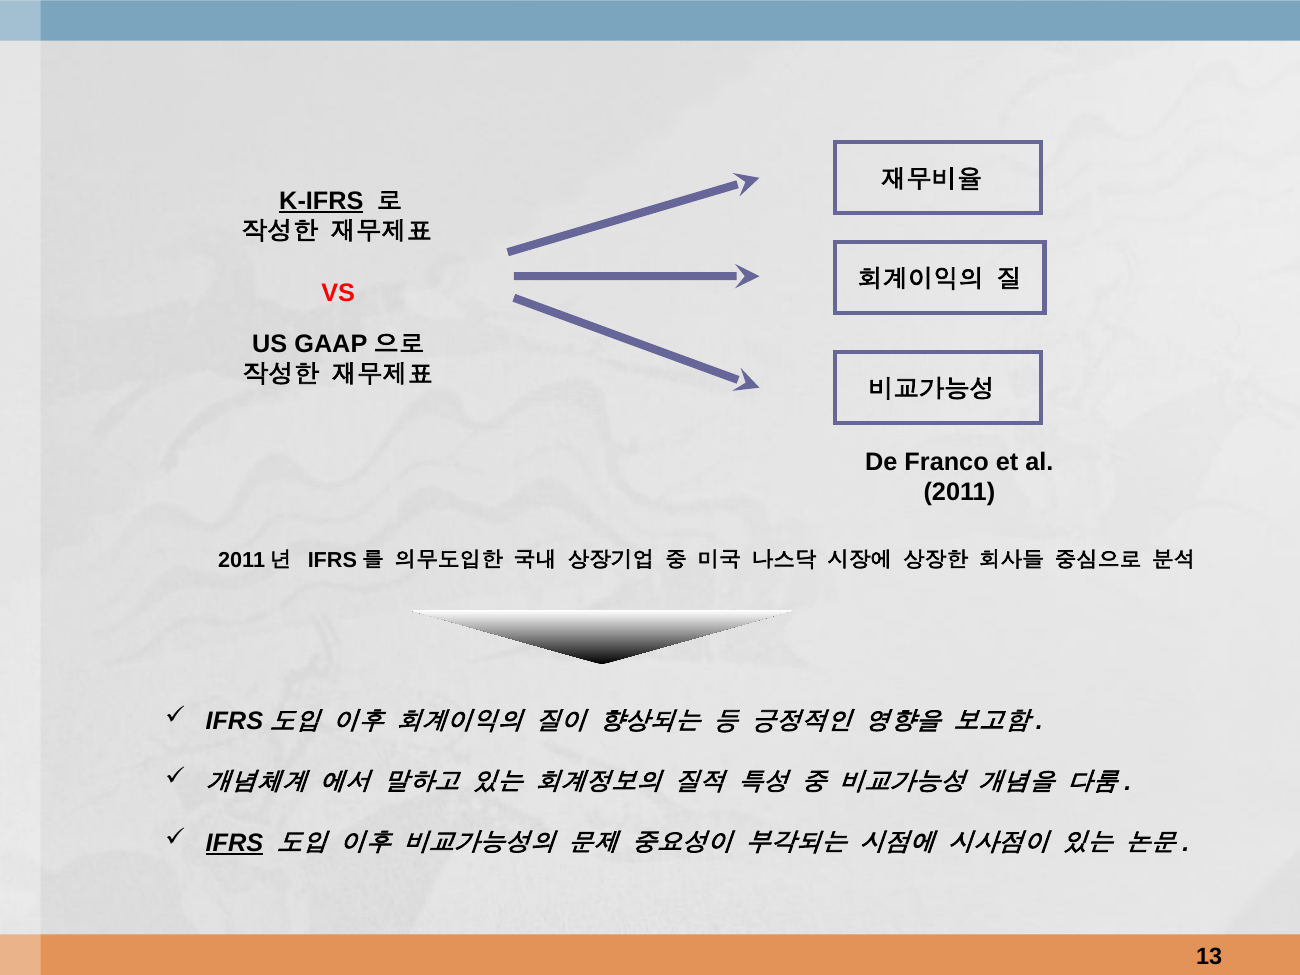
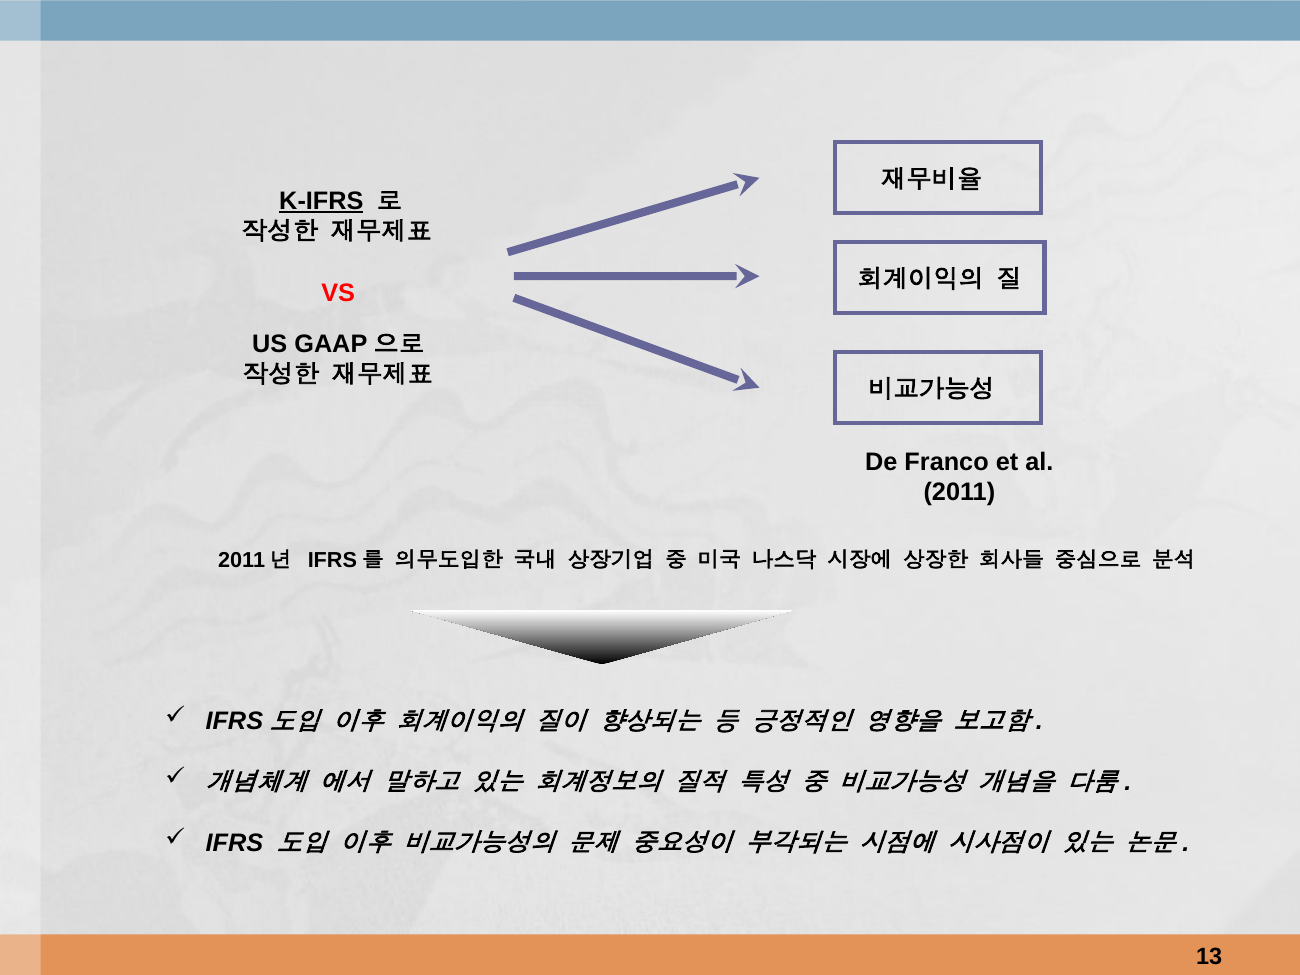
IFRS underline: present -> none
